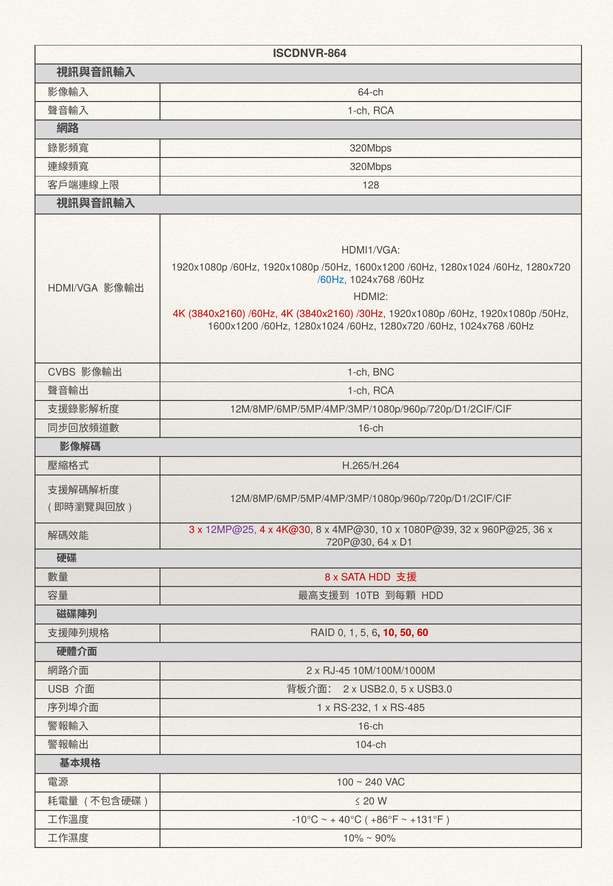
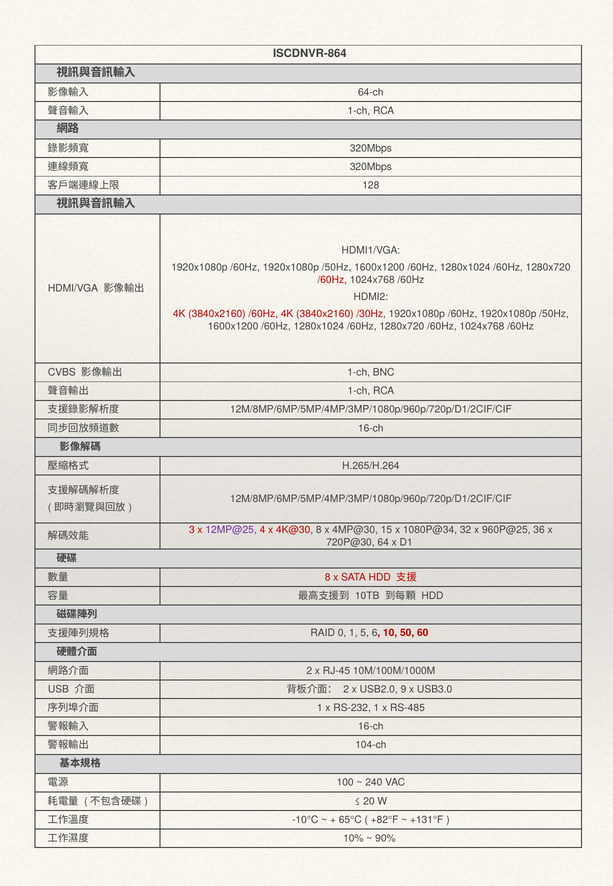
/60Hz at (332, 280) colour: blue -> red
4MP@30 10: 10 -> 15
1080P@39: 1080P@39 -> 1080P@34
USB2.0 5: 5 -> 9
40°C: 40°C -> 65°C
+86°F: +86°F -> +82°F
